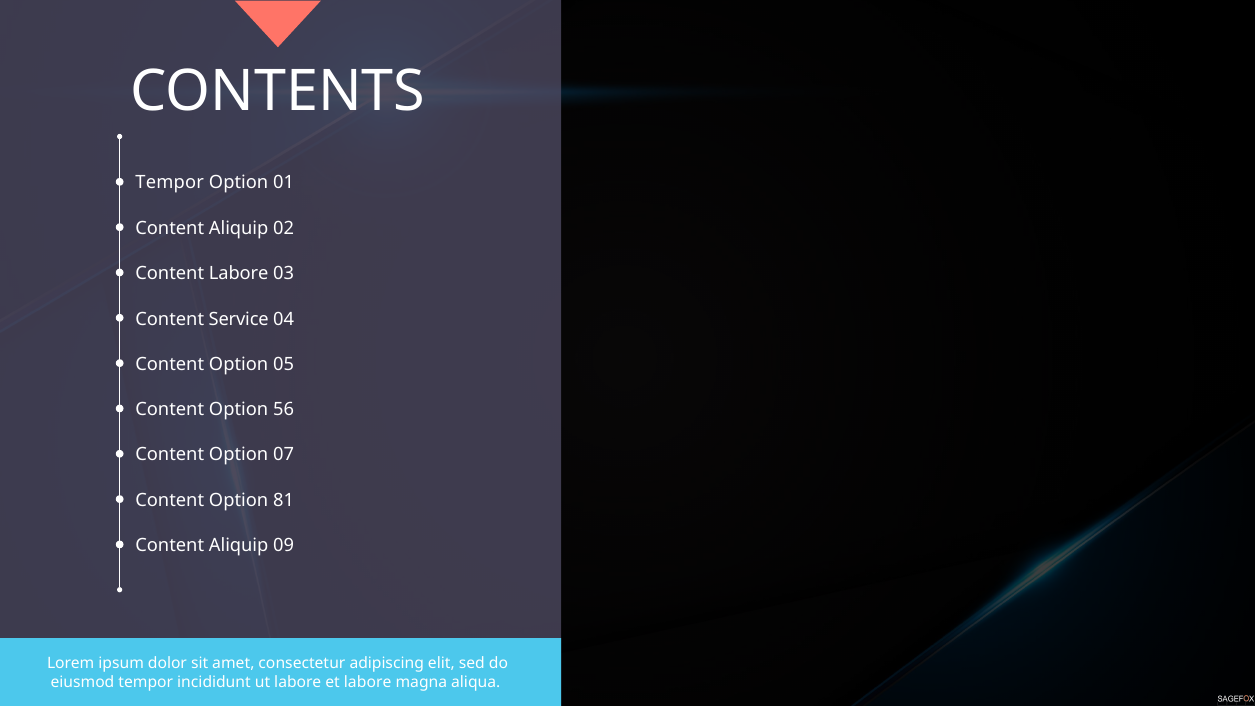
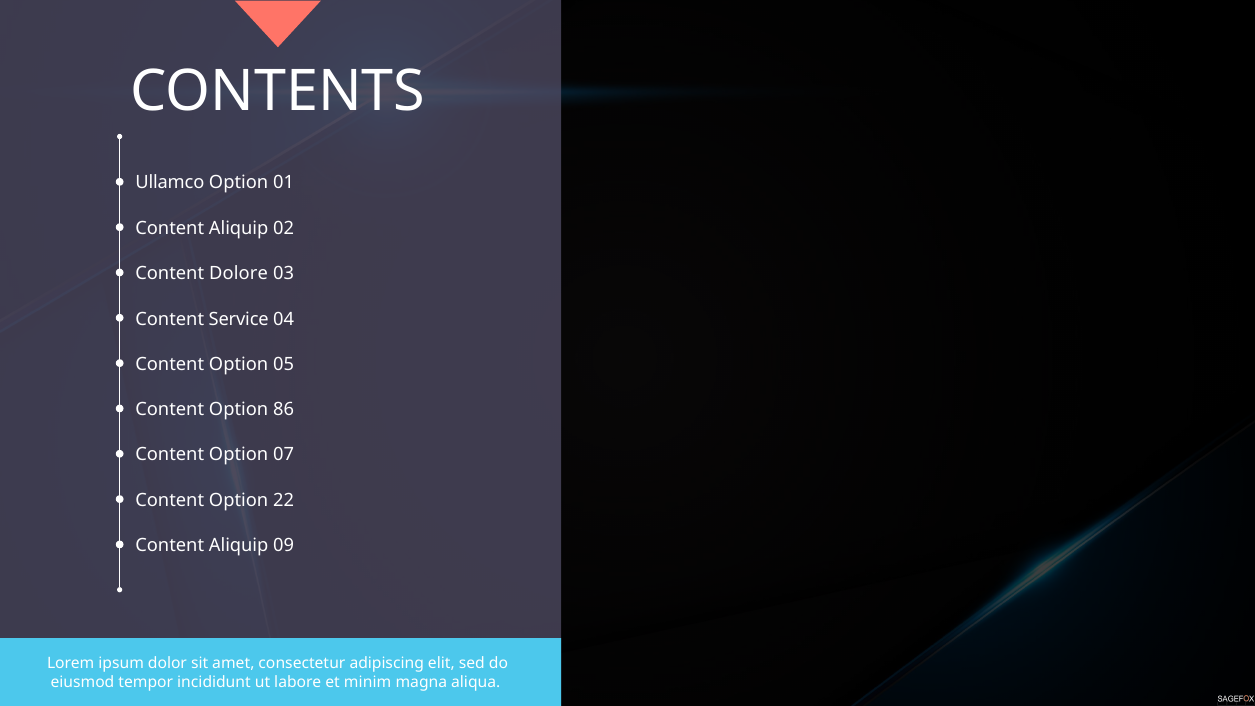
Tempor at (170, 183): Tempor -> Ullamco
Content Labore: Labore -> Dolore
56: 56 -> 86
81: 81 -> 22
et labore: labore -> minim
